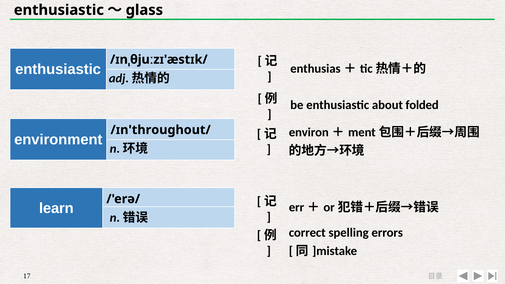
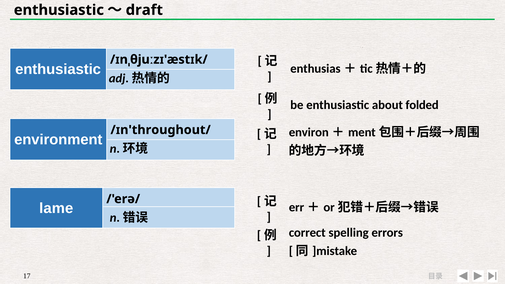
glass: glass -> draft
learn: learn -> lame
